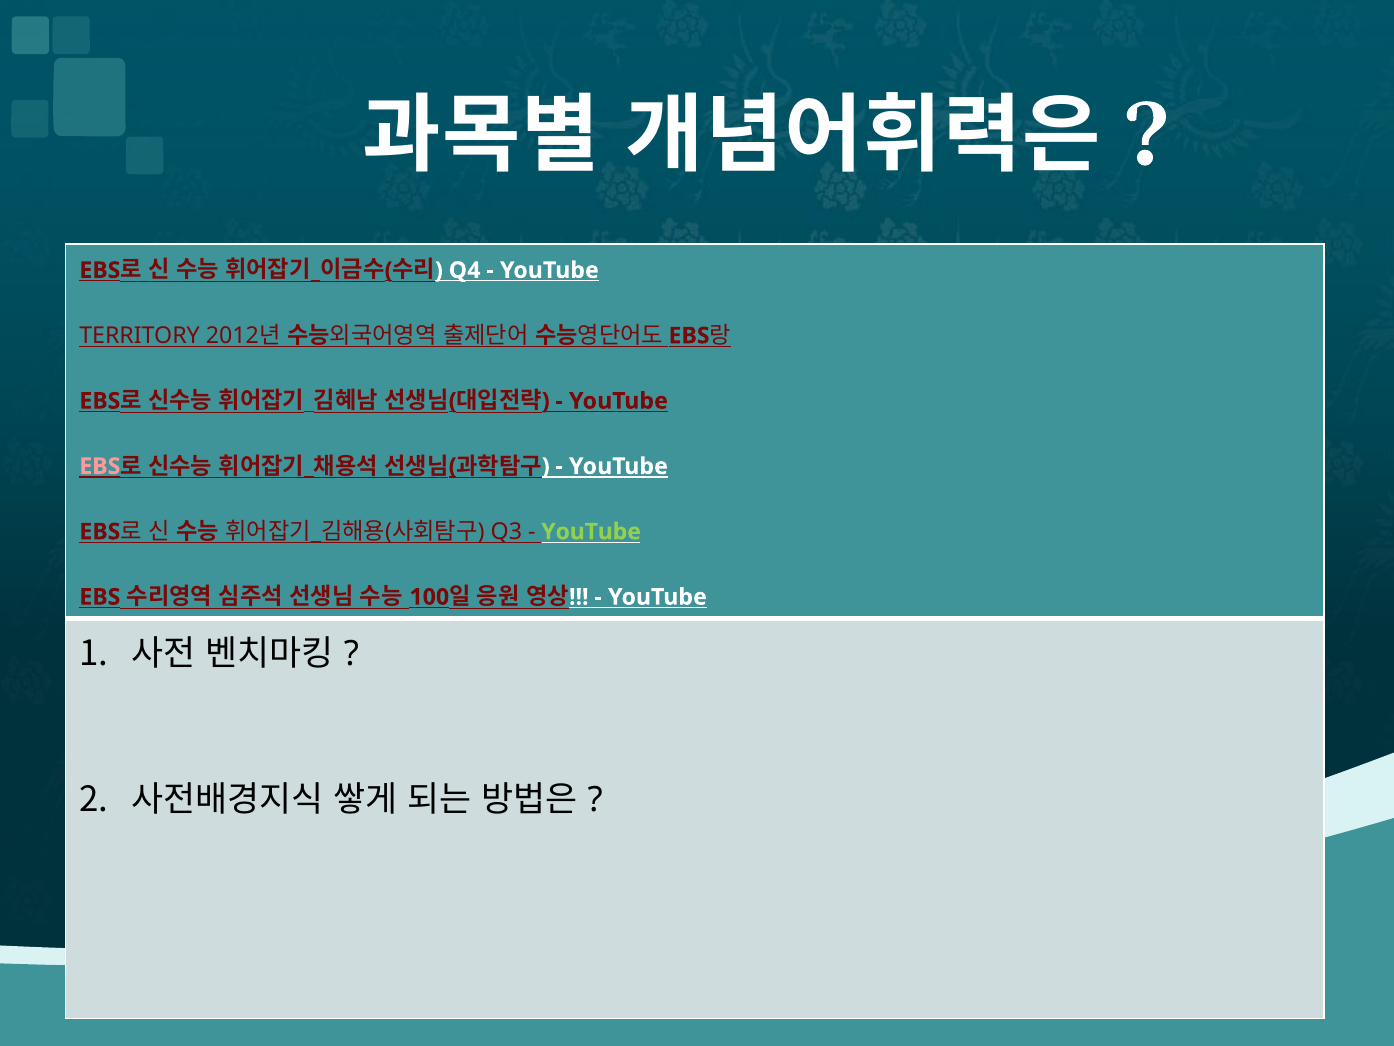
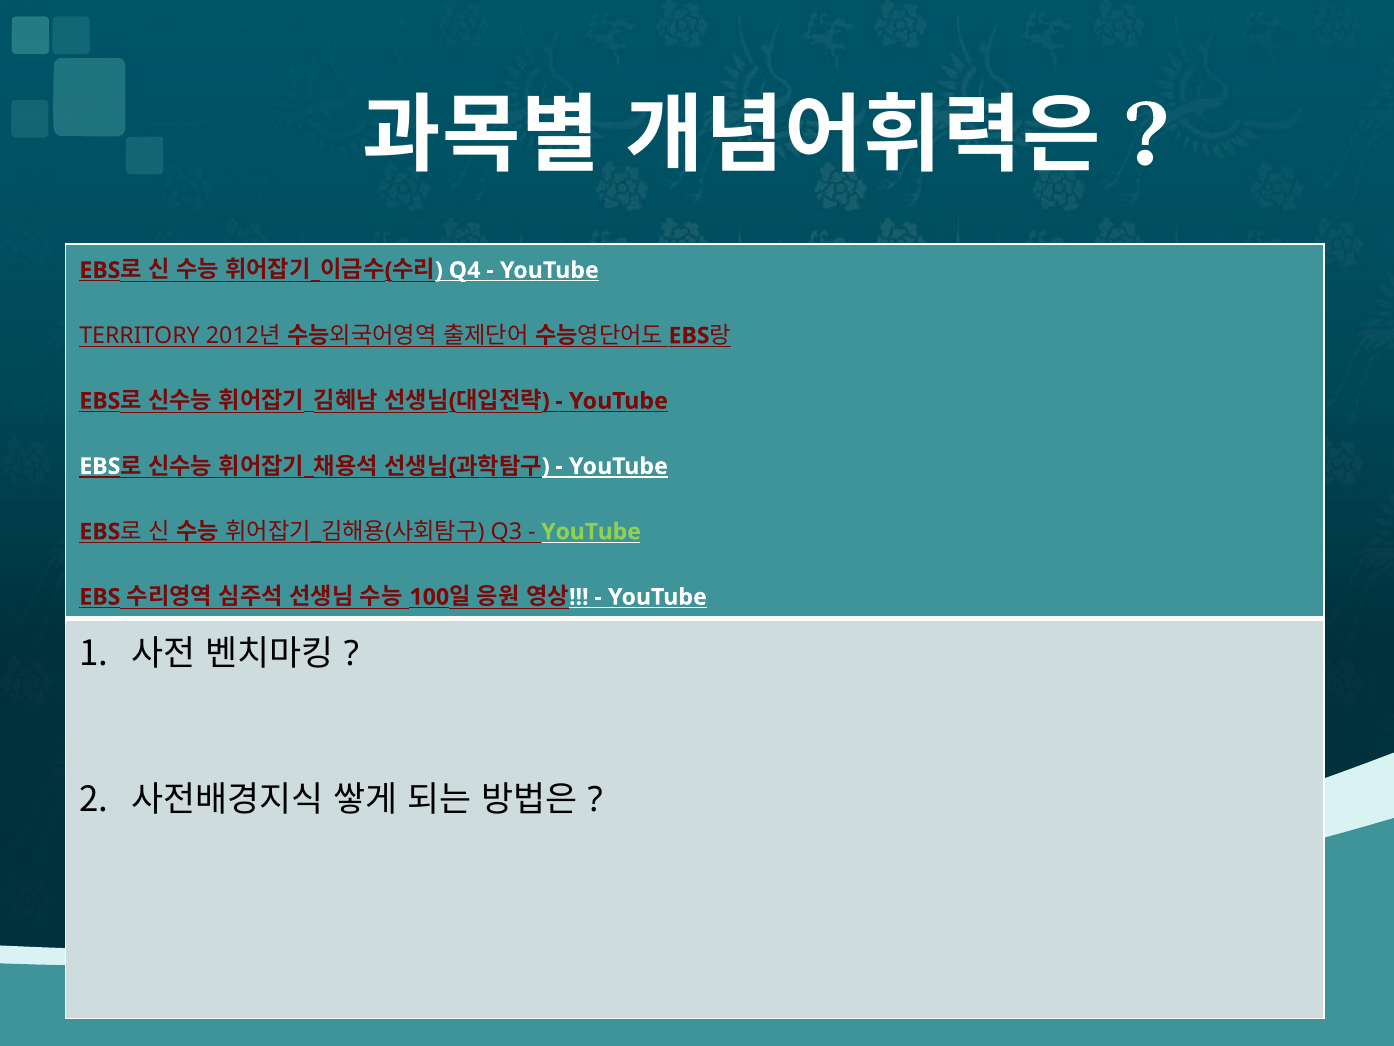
EBS at (100, 466) colour: pink -> white
